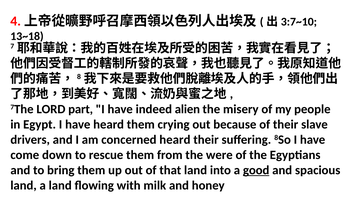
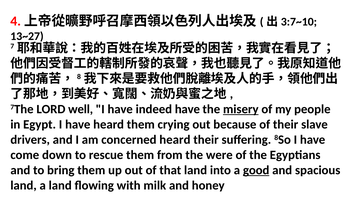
13~18: 13~18 -> 13~27
part: part -> well
indeed alien: alien -> have
misery underline: none -> present
